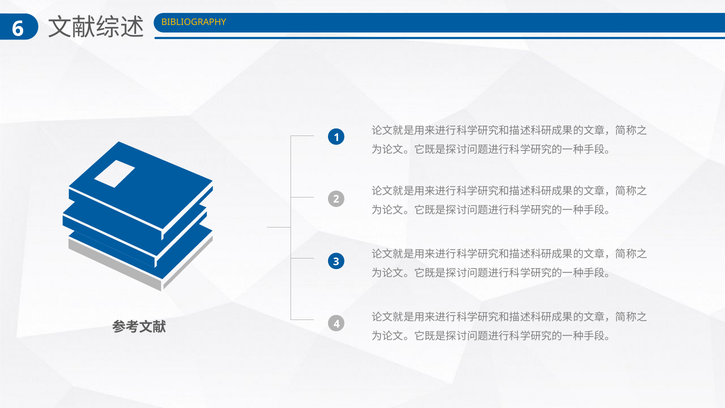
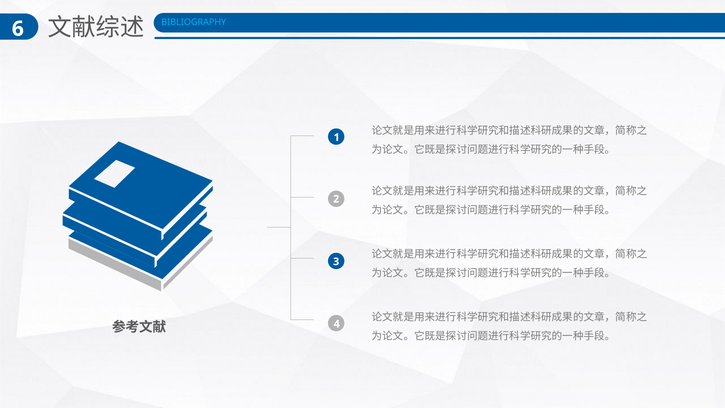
BIBLIOGRAPHY colour: yellow -> light blue
